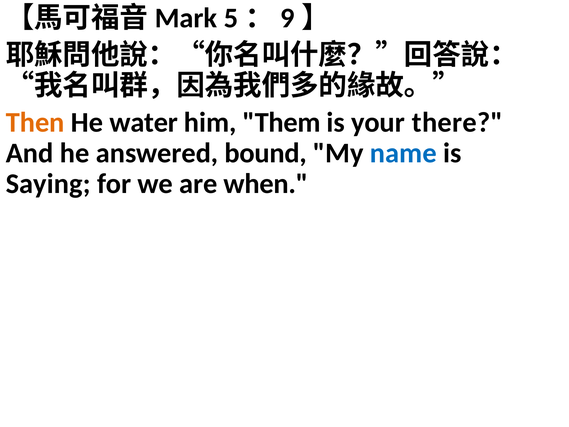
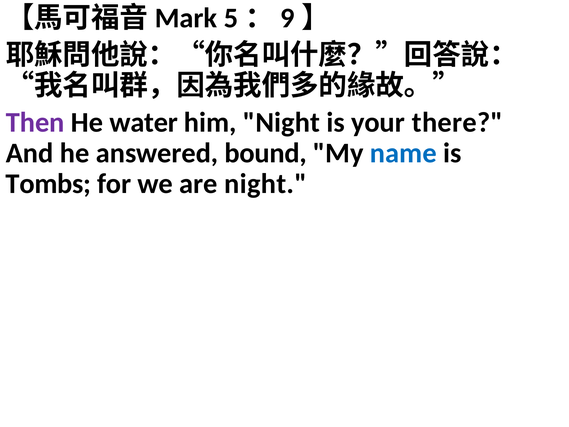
Then colour: orange -> purple
him Them: Them -> Night
Saying: Saying -> Tombs
are when: when -> night
